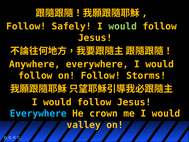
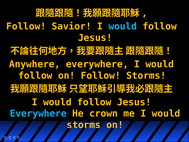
Safely: Safely -> Savior
would at (123, 26) colour: light green -> light blue
valley at (84, 125): valley -> storms
